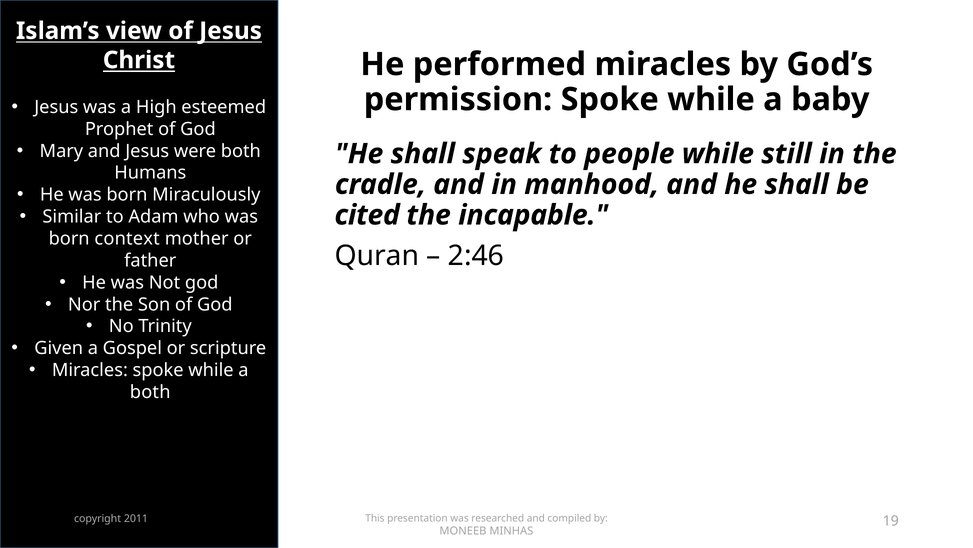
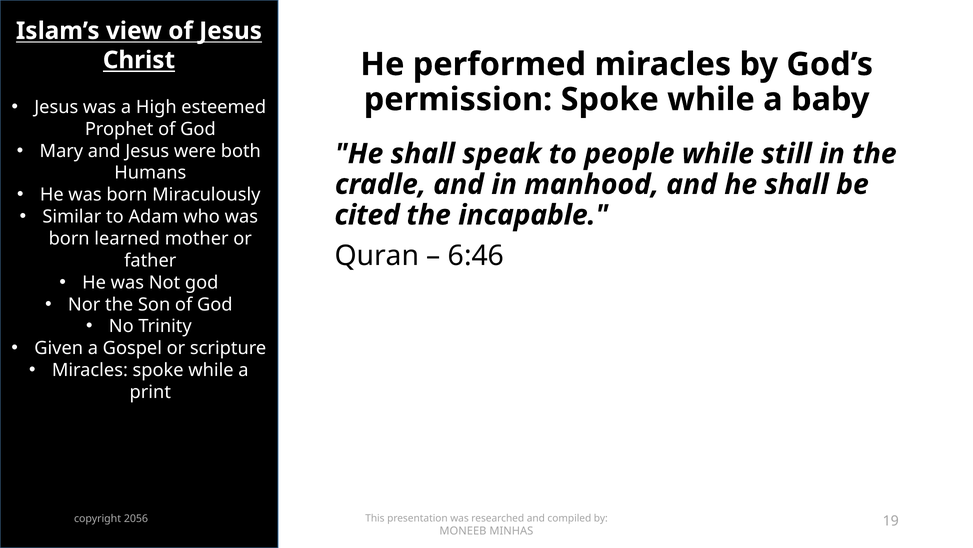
context: context -> learned
2:46: 2:46 -> 6:46
both at (150, 392): both -> print
2011: 2011 -> 2056
